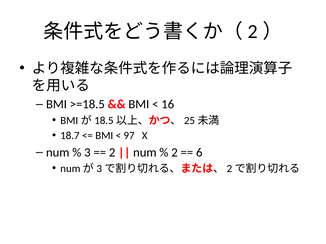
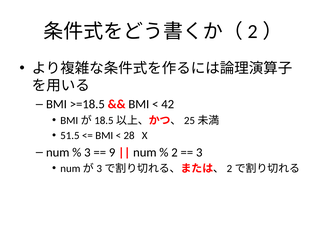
16: 16 -> 42
18.7: 18.7 -> 51.5
97: 97 -> 28
2 at (112, 153): 2 -> 9
6 at (199, 153): 6 -> 3
